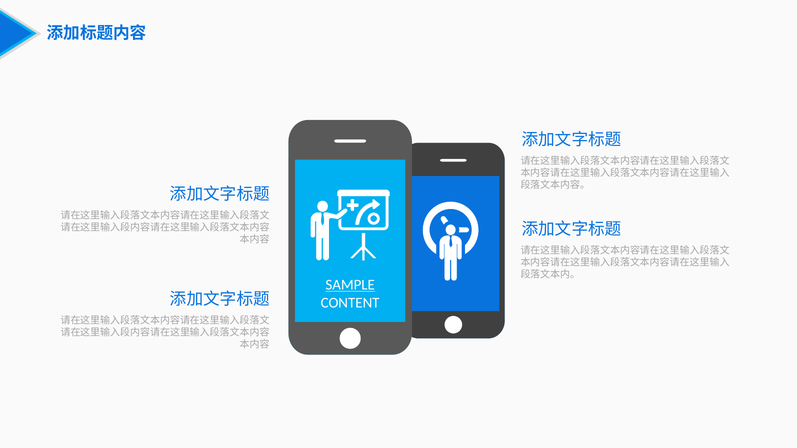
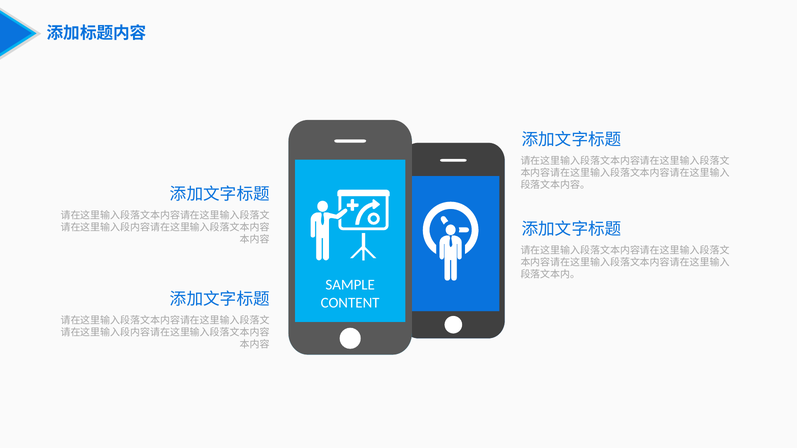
SAMPLE underline: present -> none
